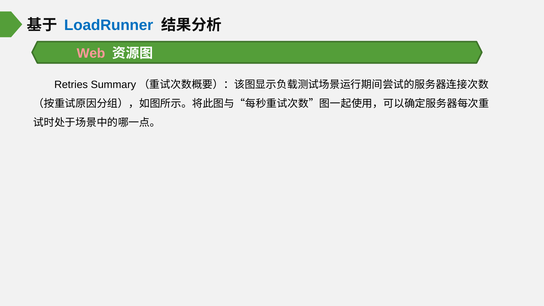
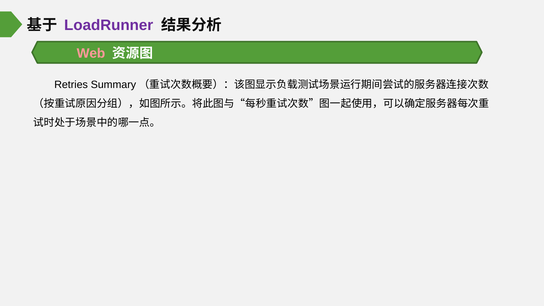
LoadRunner colour: blue -> purple
